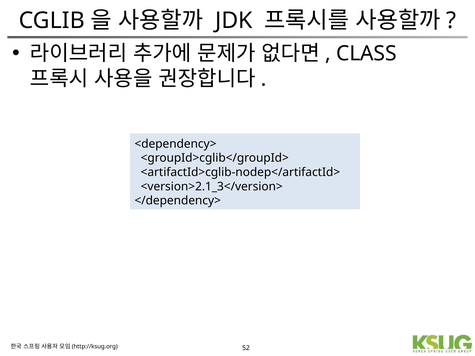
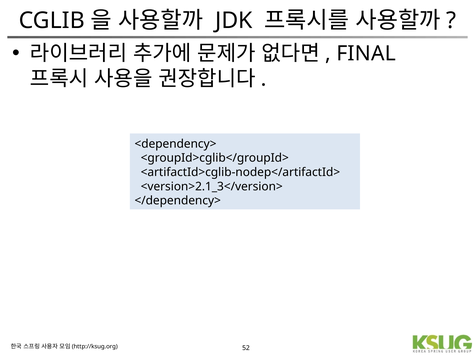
CLASS: CLASS -> FINAL
